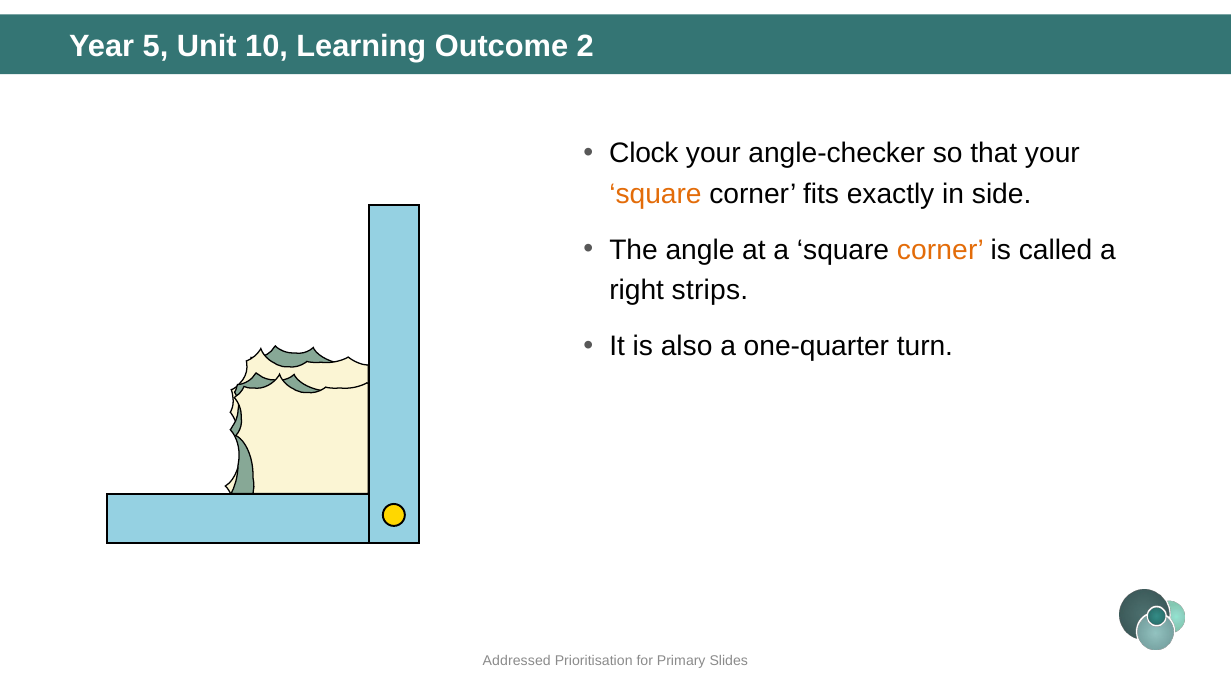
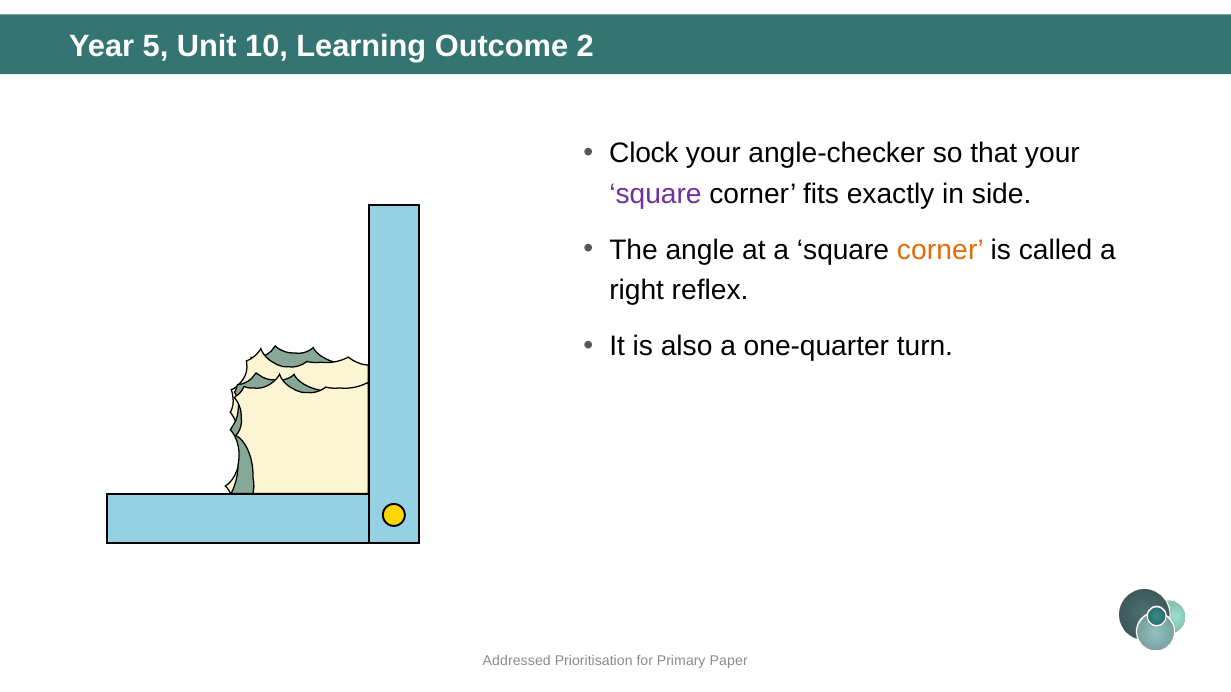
square at (656, 194) colour: orange -> purple
strips: strips -> reflex
Slides: Slides -> Paper
